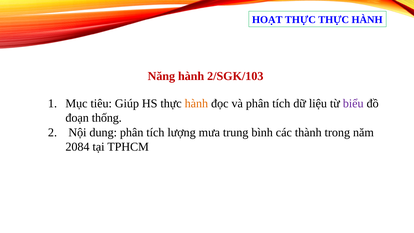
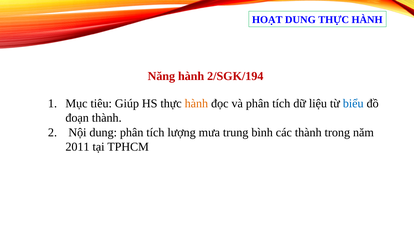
HOẠT THỰC: THỰC -> DUNG
2/SGK/103: 2/SGK/103 -> 2/SGK/194
biểu colour: purple -> blue
đoạn thống: thống -> thành
2084: 2084 -> 2011
